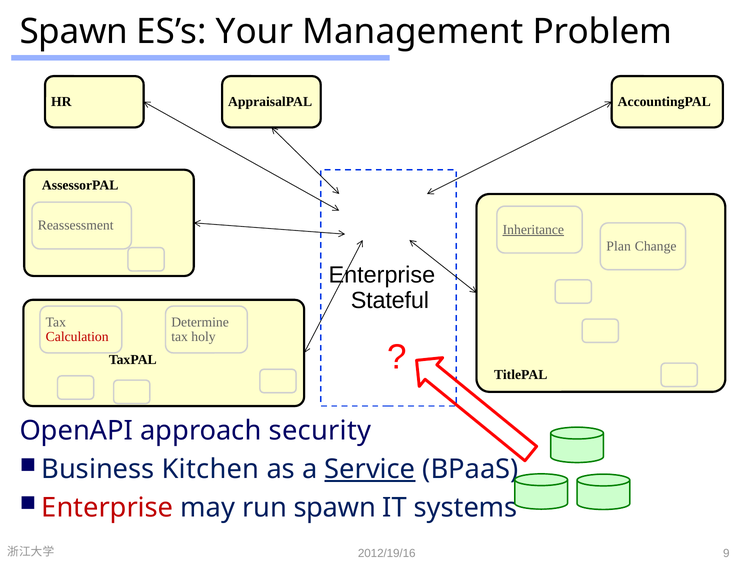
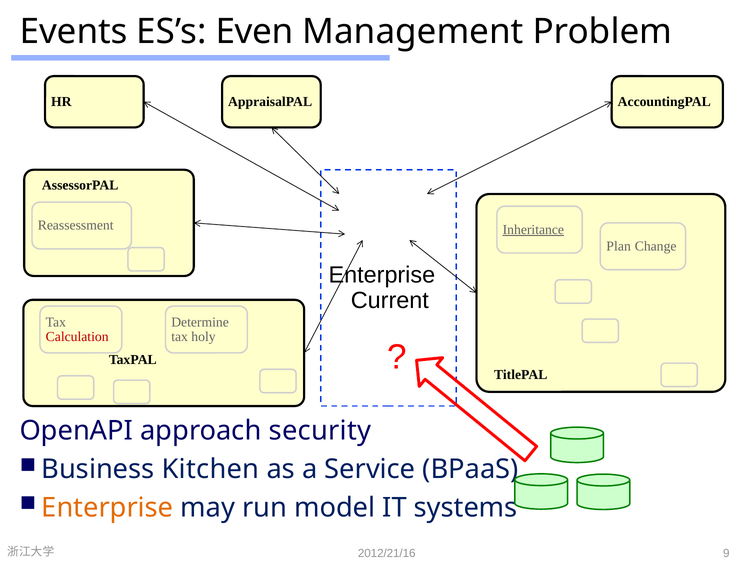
Spawn at (74, 32): Spawn -> Events
Your: Your -> Even
Stateful: Stateful -> Current
Service underline: present -> none
Enterprise at (107, 507) colour: red -> orange
run spawn: spawn -> model
2012/19/16: 2012/19/16 -> 2012/21/16
